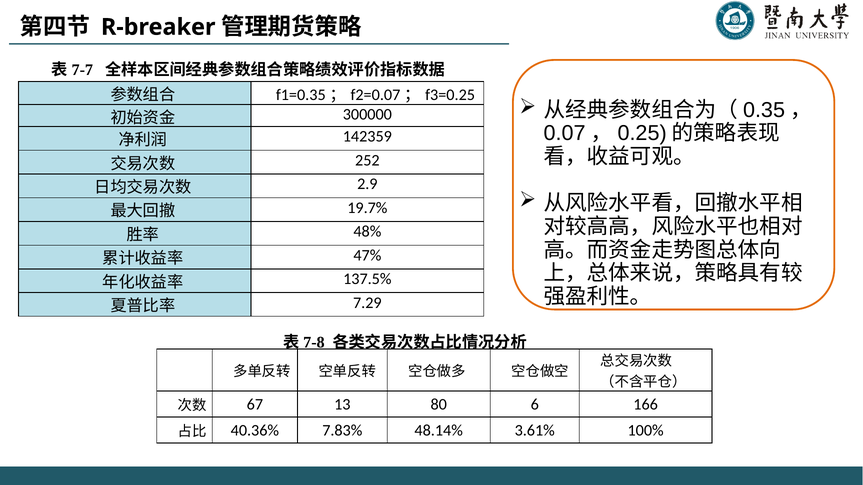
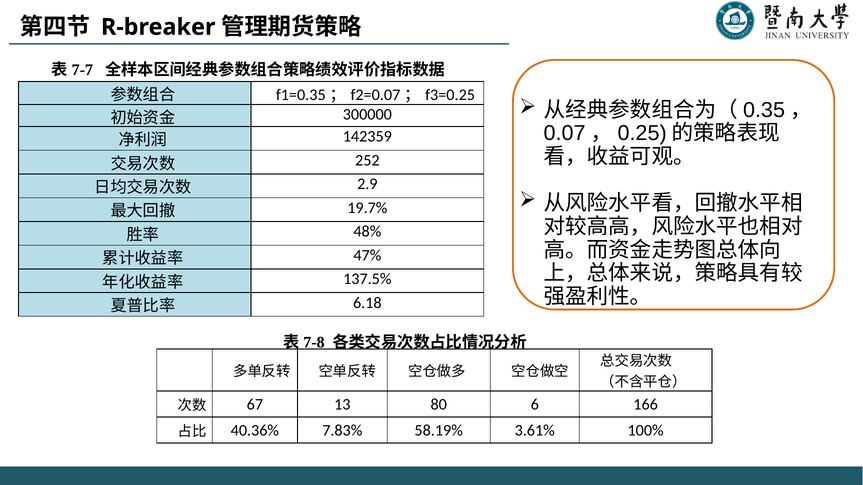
7.29: 7.29 -> 6.18
48.14%: 48.14% -> 58.19%
